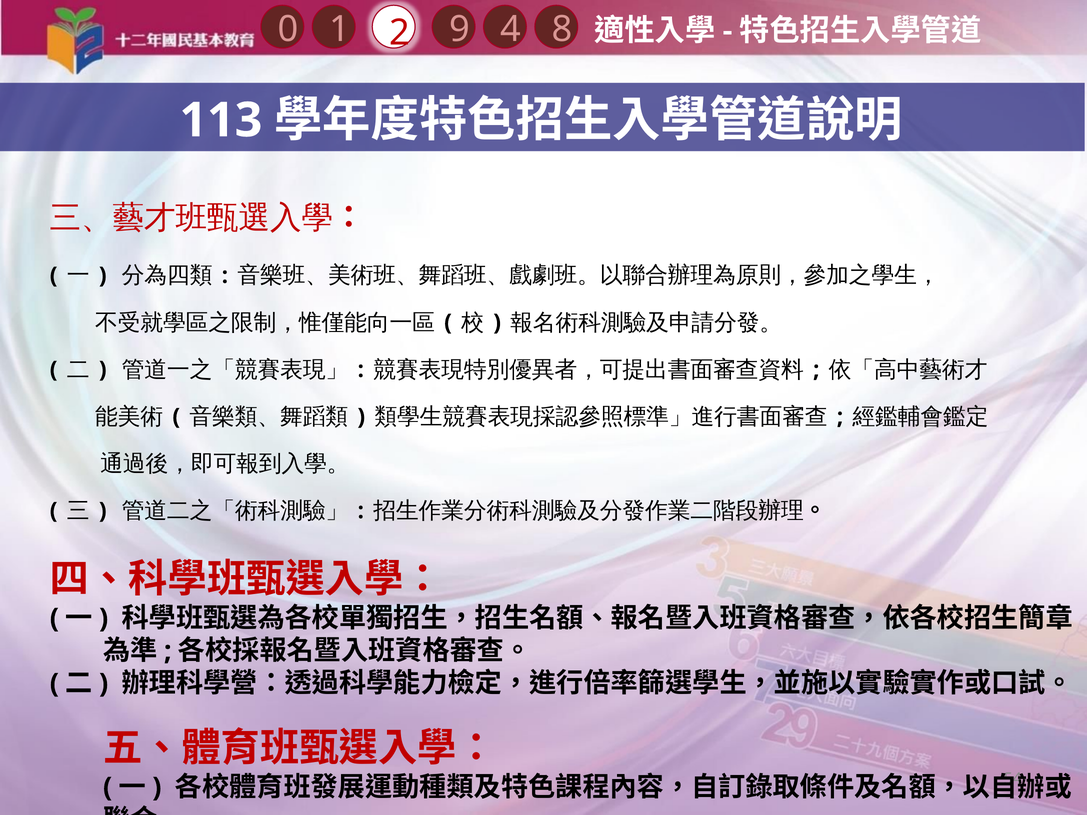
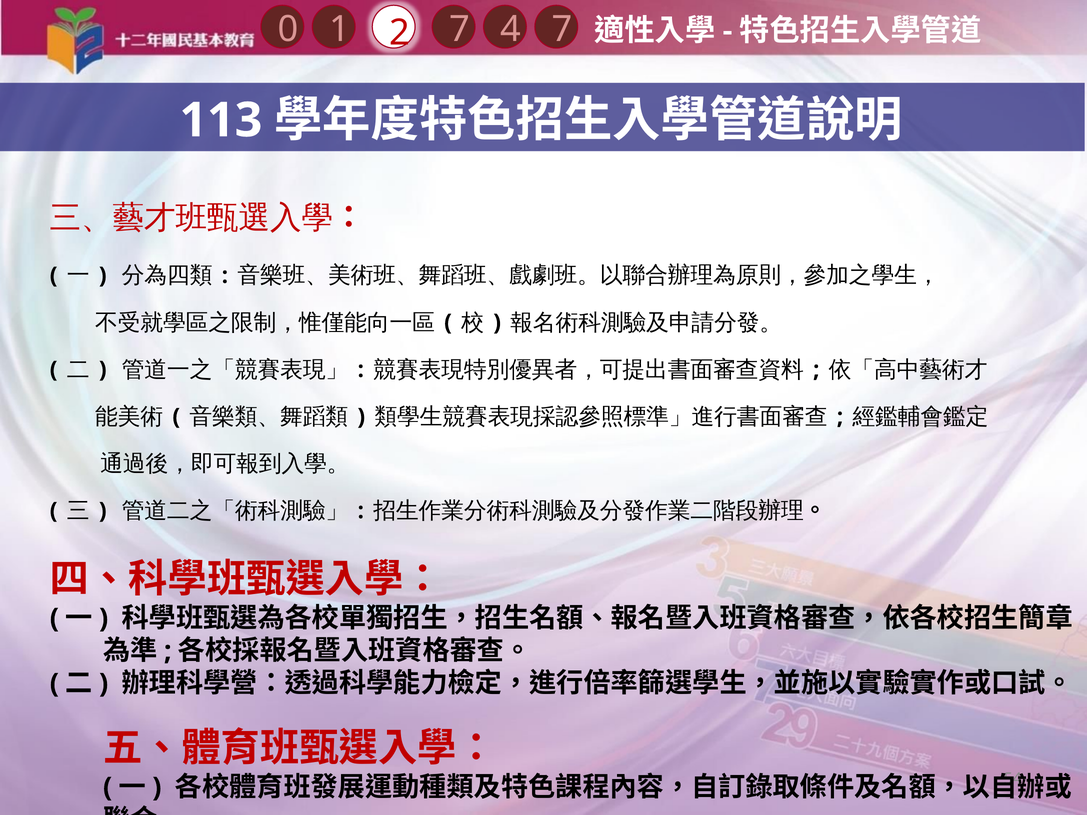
4 8: 8 -> 7
2 9: 9 -> 7
